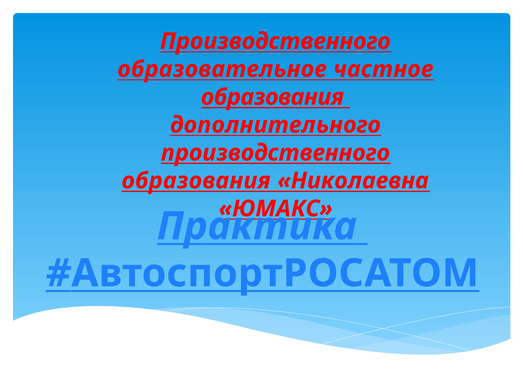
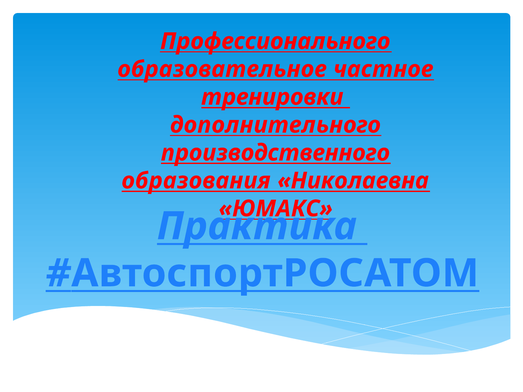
Производственного at (275, 41): Производственного -> Профессионального
образования at (272, 97): образования -> тренировки
